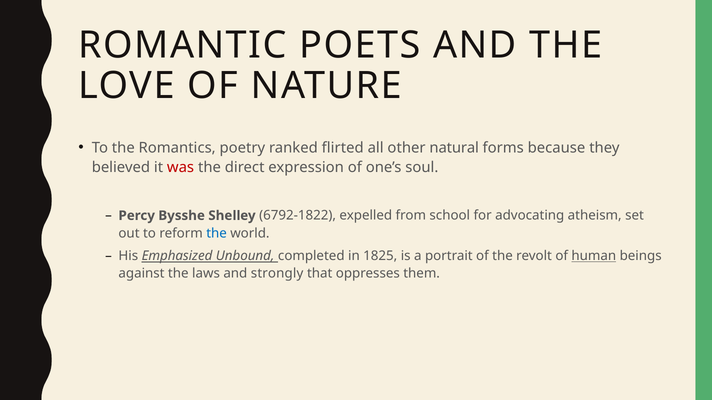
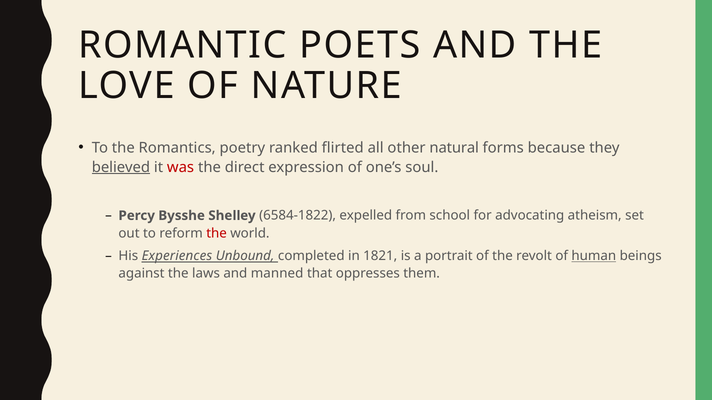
believed underline: none -> present
6792-1822: 6792-1822 -> 6584-1822
the at (217, 233) colour: blue -> red
Emphasized: Emphasized -> Experiences
1825: 1825 -> 1821
strongly: strongly -> manned
